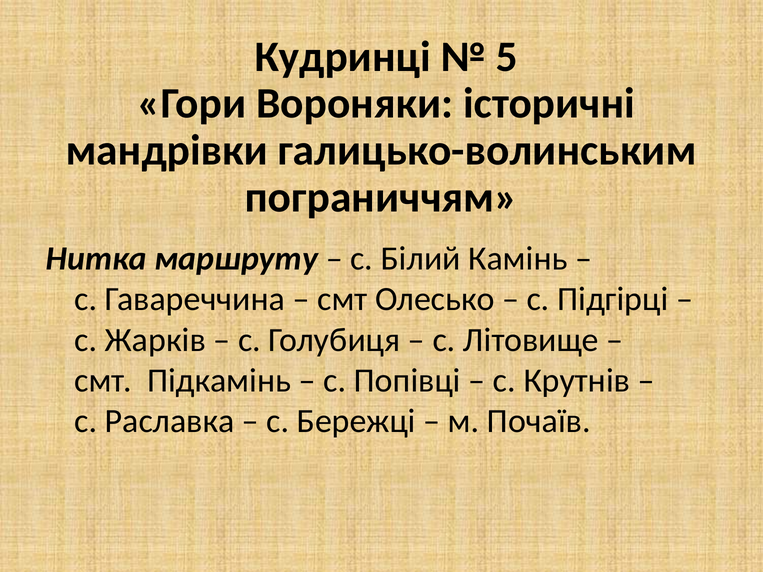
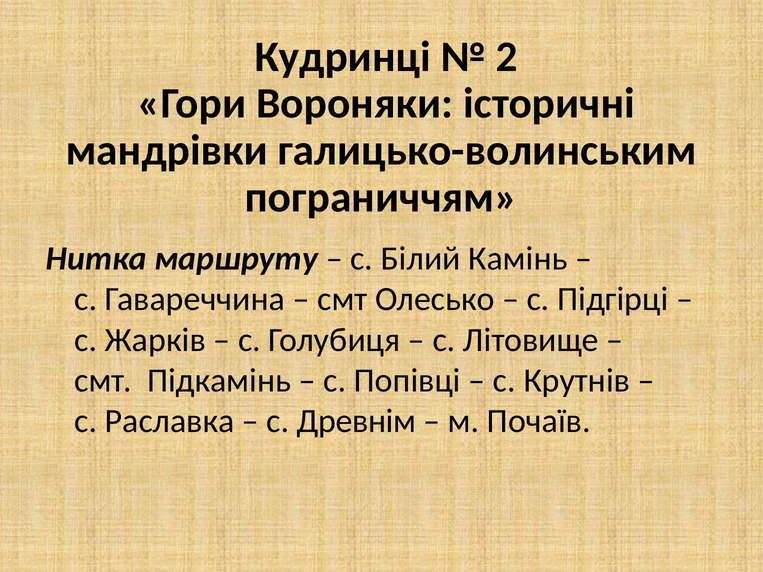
5: 5 -> 2
Бережці: Бережці -> Древнім
